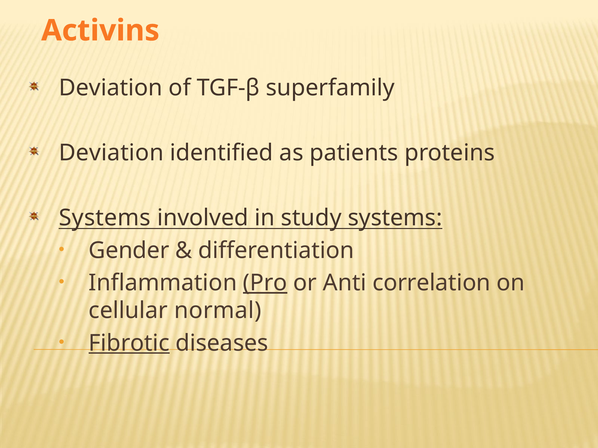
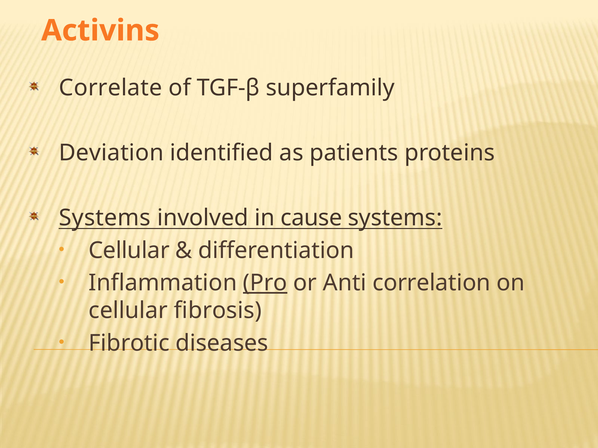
Deviation at (111, 88): Deviation -> Correlate
study: study -> cause
Gender at (129, 251): Gender -> Cellular
normal: normal -> fibrosis
Fibrotic underline: present -> none
